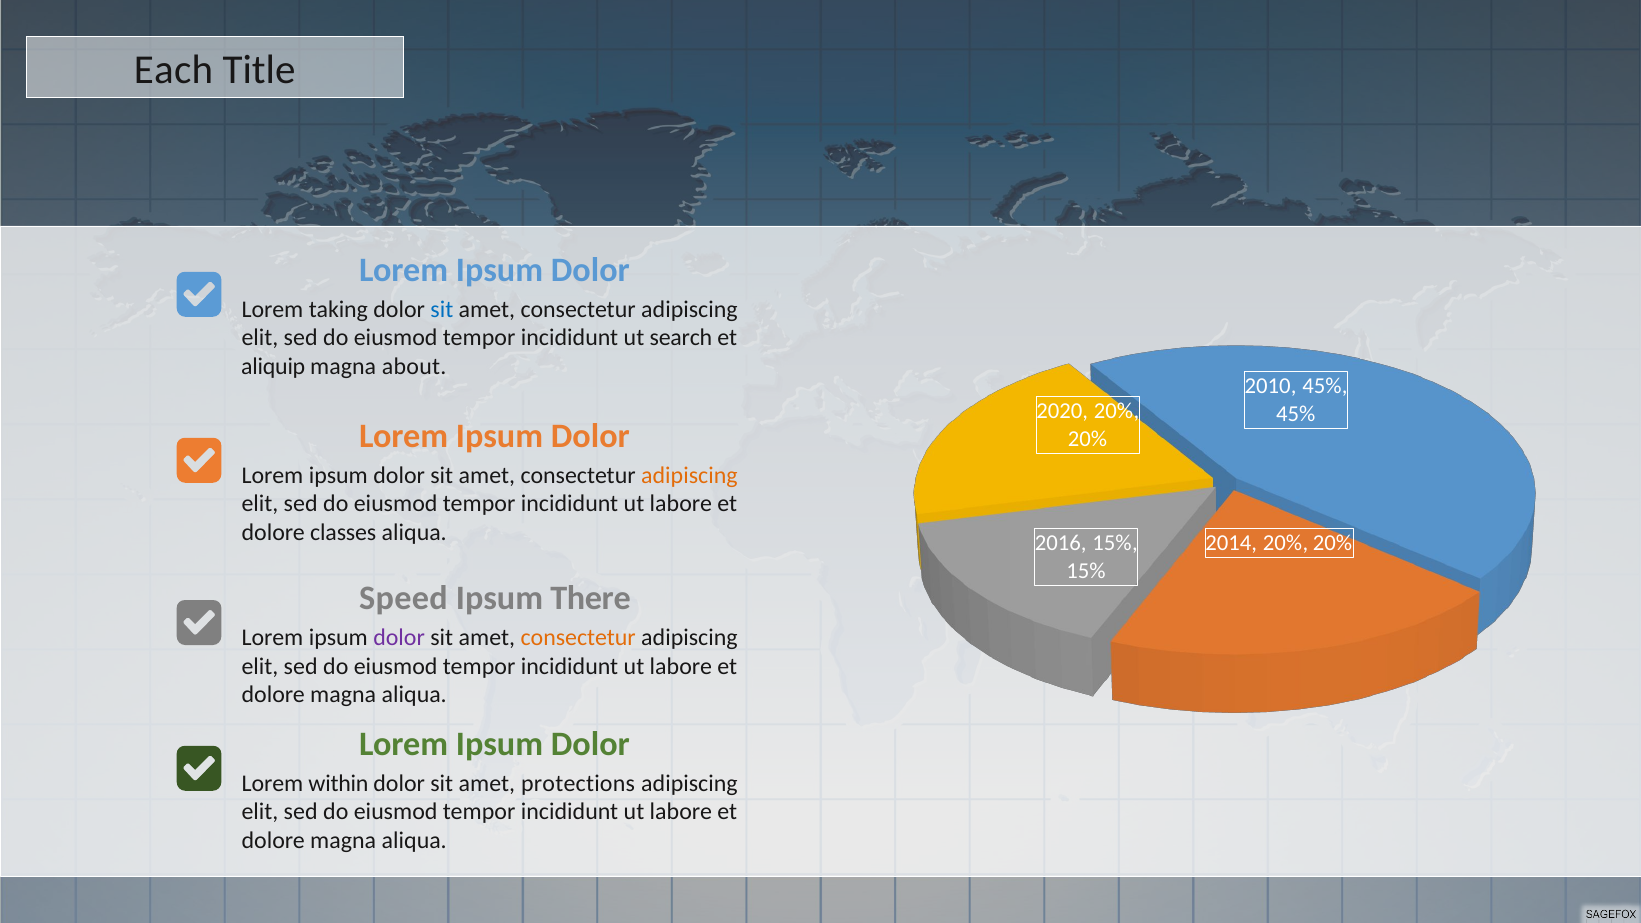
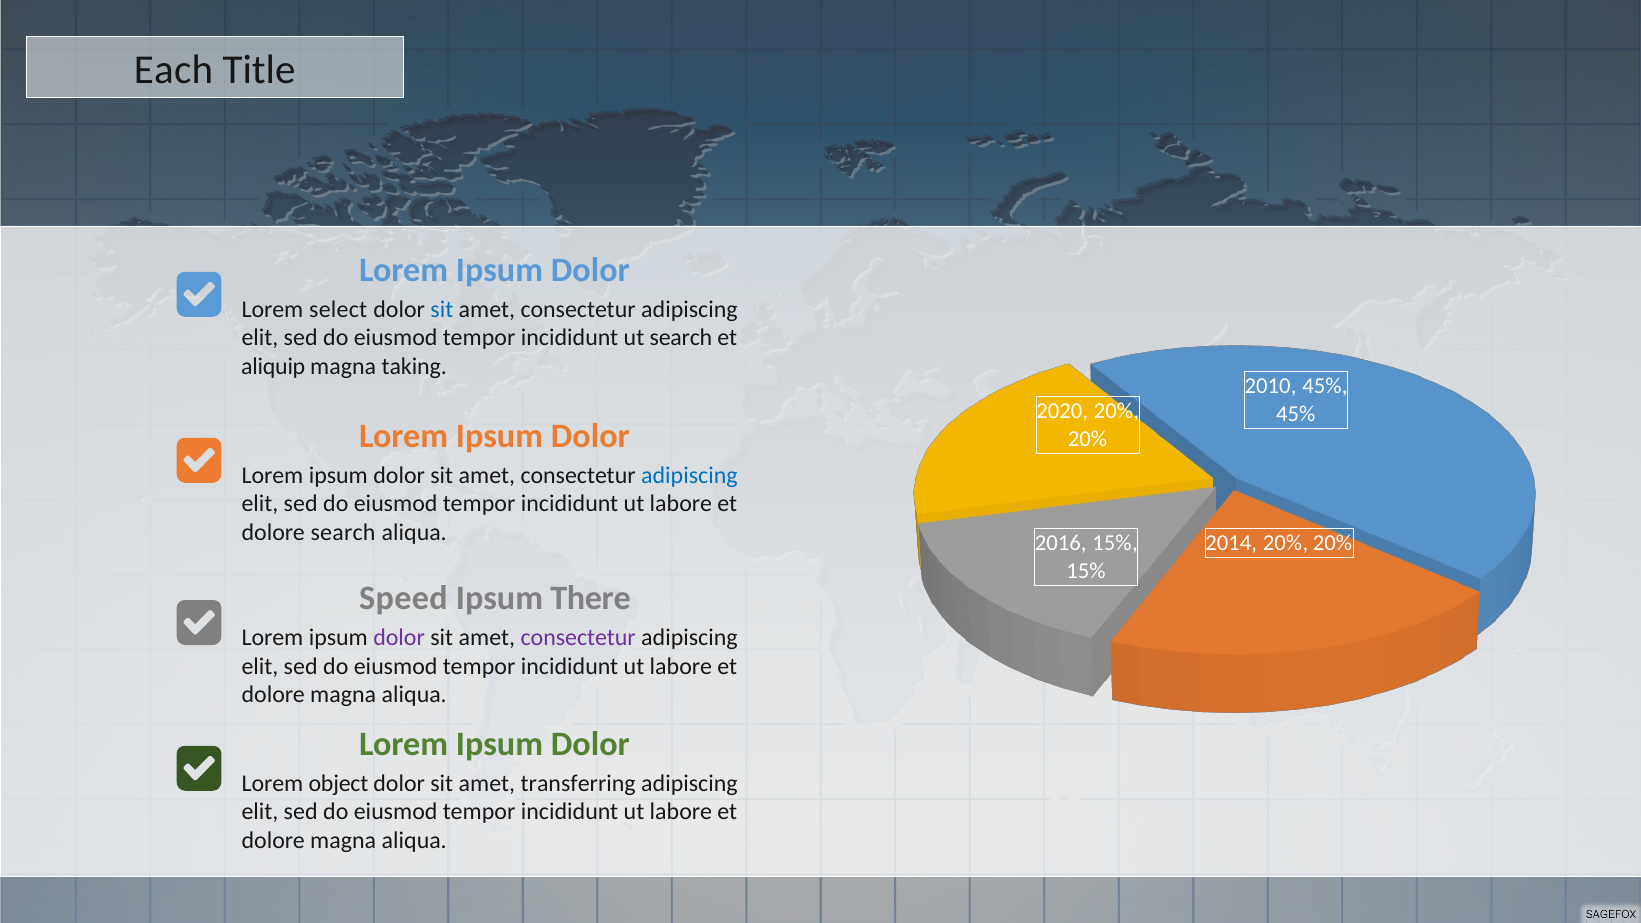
taking: taking -> select
about: about -> taking
adipiscing at (689, 475) colour: orange -> blue
dolore classes: classes -> search
consectetur at (578, 637) colour: orange -> purple
within: within -> object
protections: protections -> transferring
